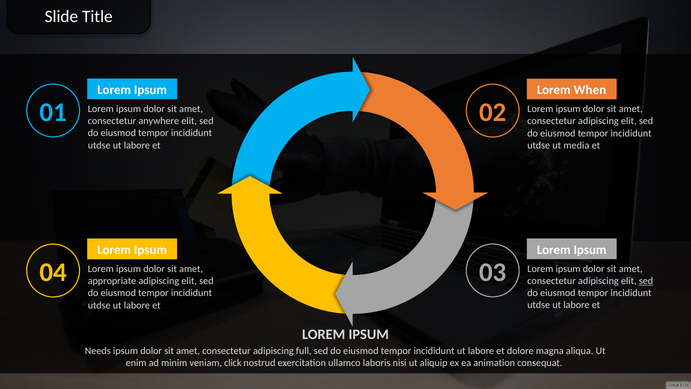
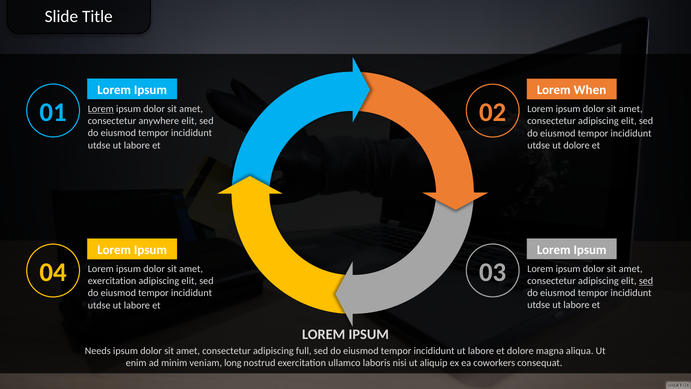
Lorem at (101, 109) underline: none -> present
ut media: media -> dolore
appropriate at (112, 281): appropriate -> exercitation
click: click -> long
animation: animation -> coworkers
